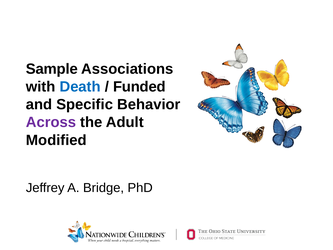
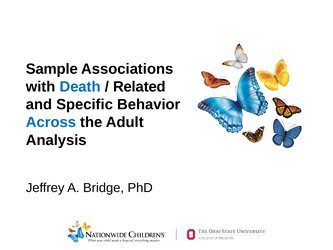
Funded: Funded -> Related
Across colour: purple -> blue
Modified: Modified -> Analysis
